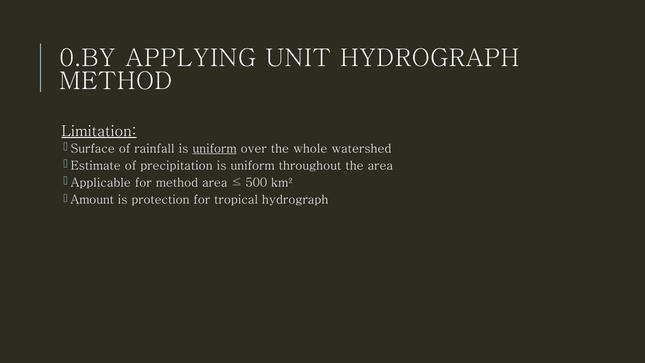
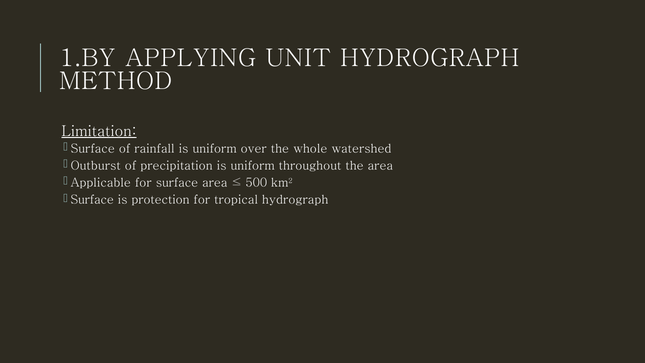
0.BY: 0.BY -> 1.BY
uniform at (215, 148) underline: present -> none
Estimate: Estimate -> Outburst
for method: method -> surface
Amount at (92, 200): Amount -> Surface
